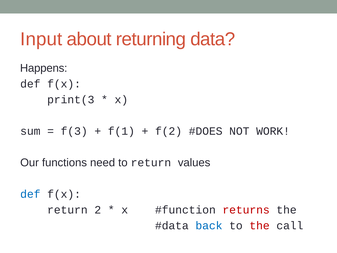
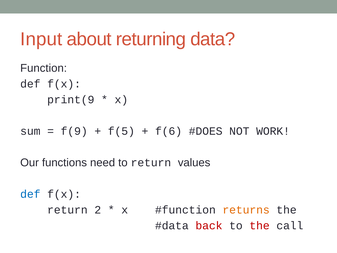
Happens: Happens -> Function
print(3: print(3 -> print(9
f(3: f(3 -> f(9
f(1: f(1 -> f(5
f(2: f(2 -> f(6
returns colour: red -> orange
back colour: blue -> red
